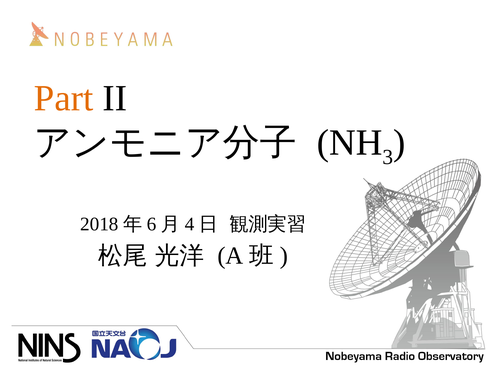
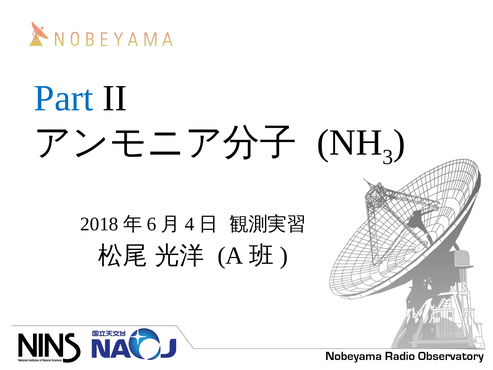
Part colour: orange -> blue
